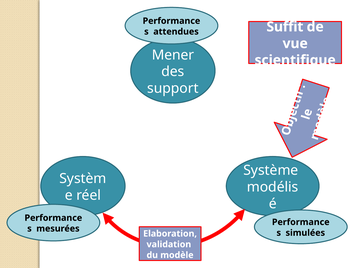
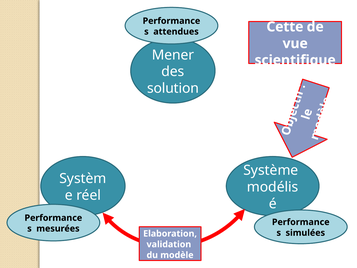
Suffit: Suffit -> Cette
support: support -> solution
